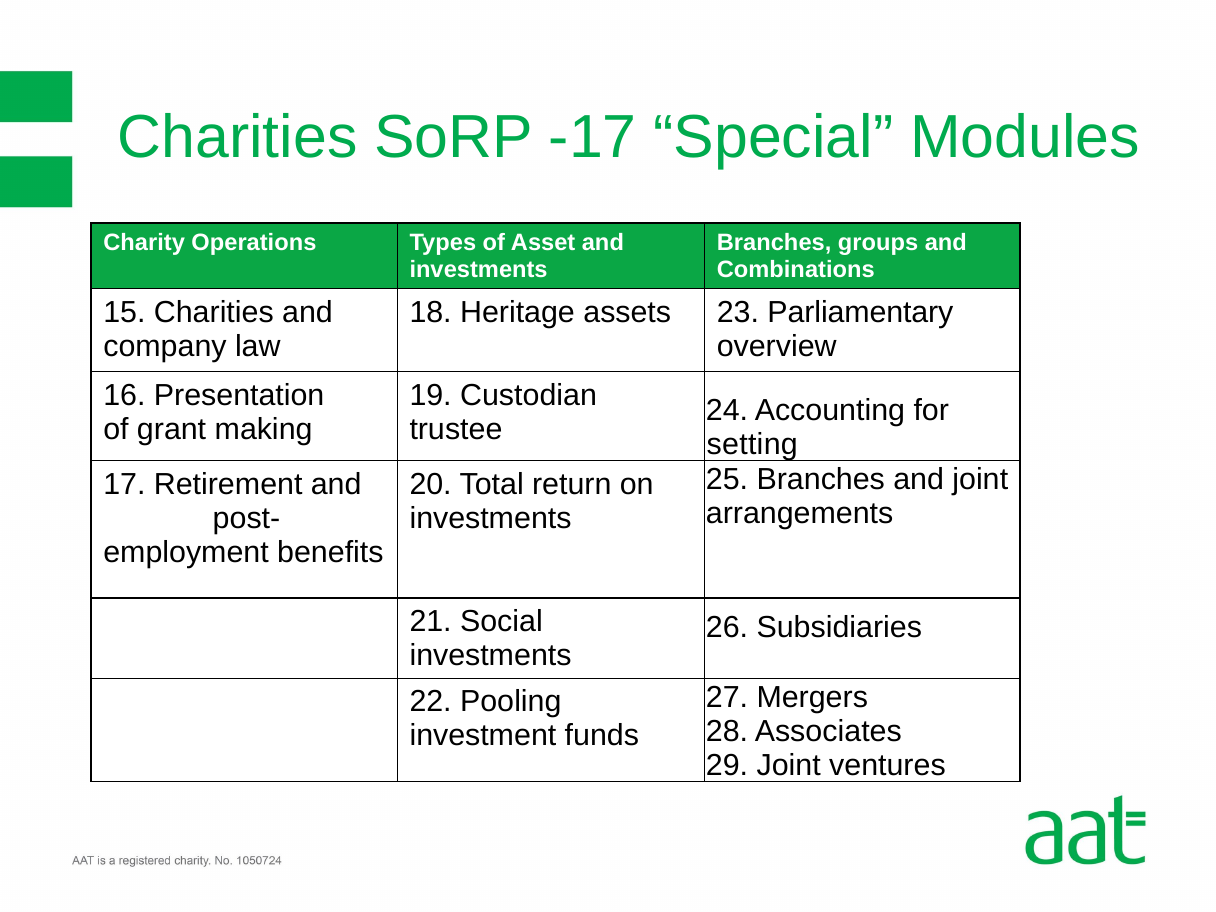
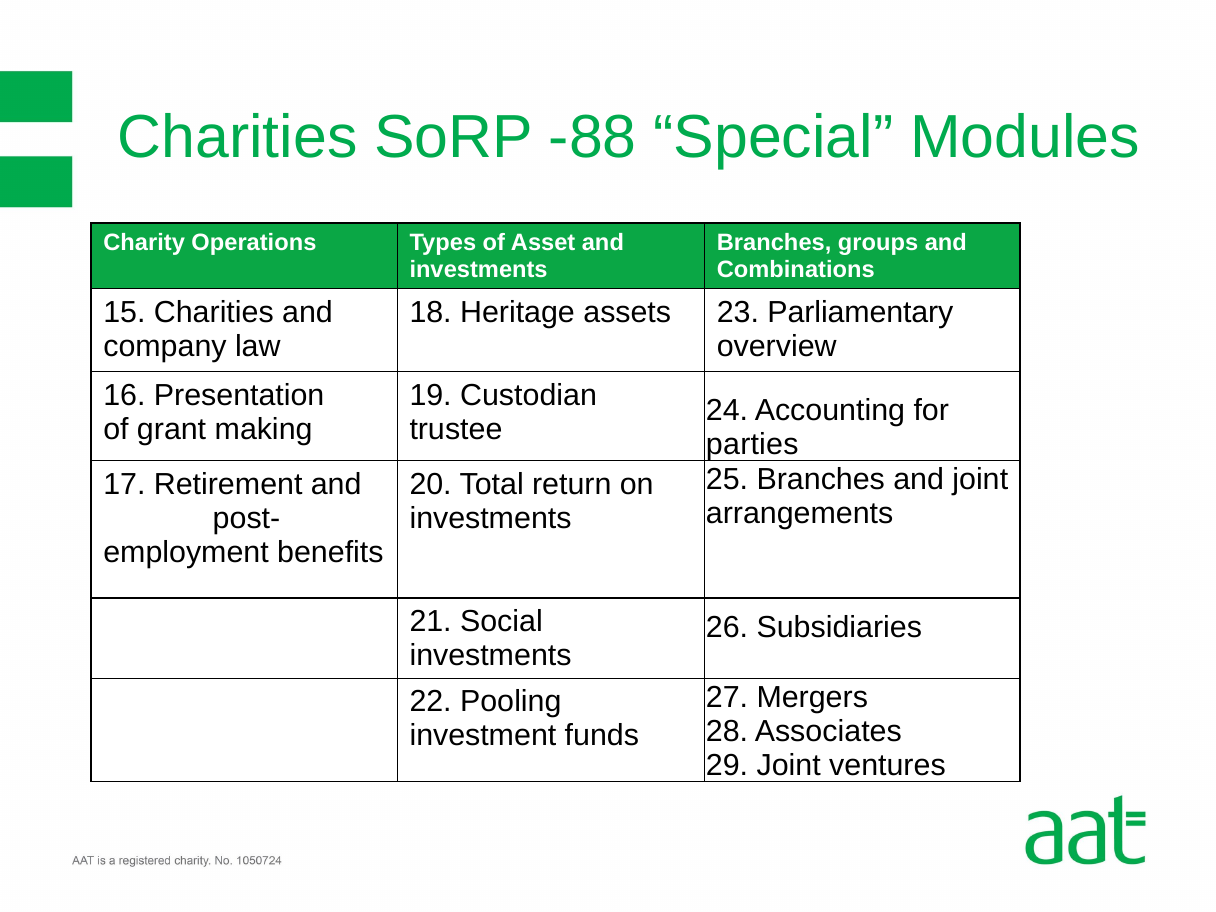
-17: -17 -> -88
setting: setting -> parties
